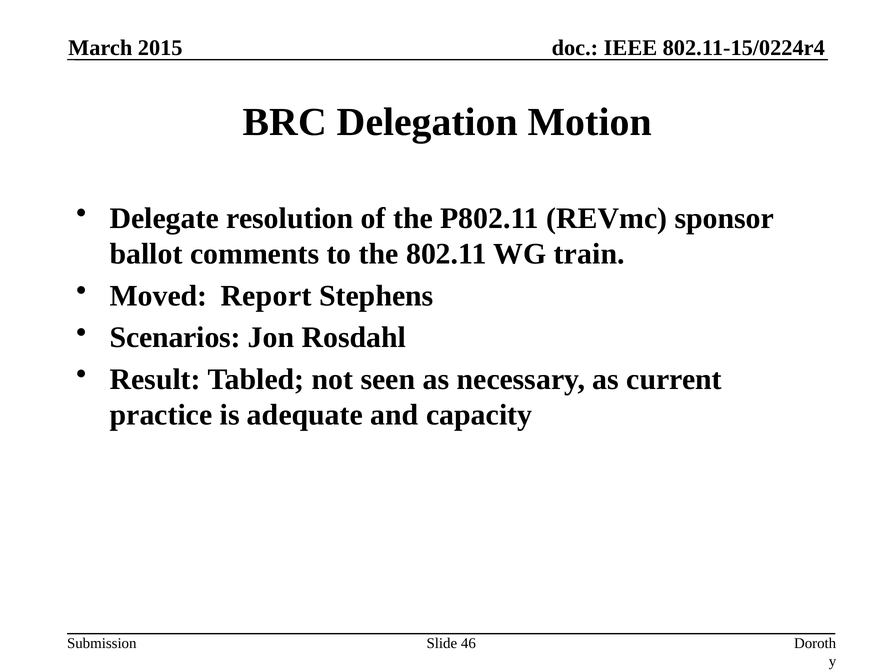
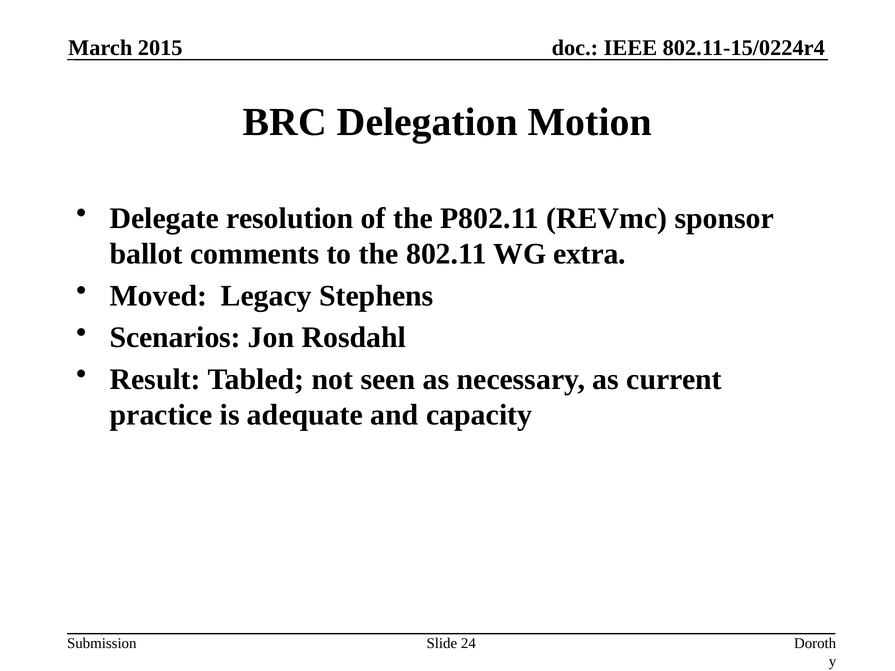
train: train -> extra
Report: Report -> Legacy
46: 46 -> 24
